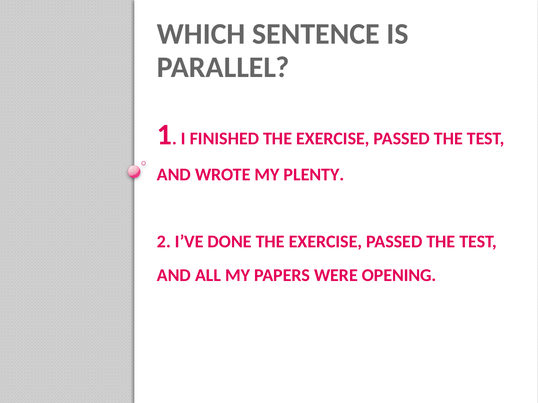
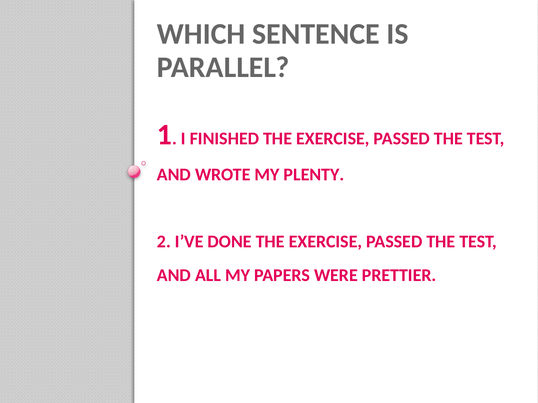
OPENING: OPENING -> PRETTIER
